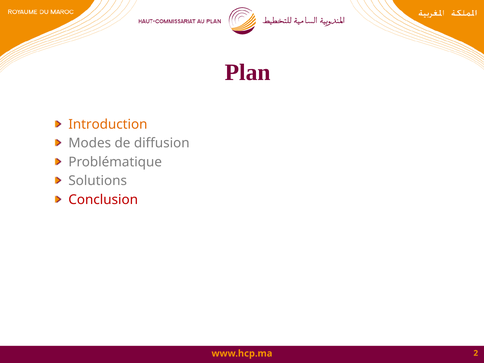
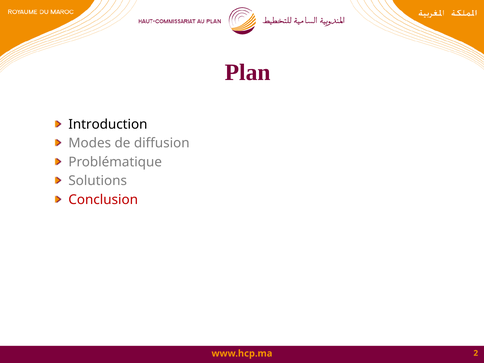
Introduction colour: orange -> black
